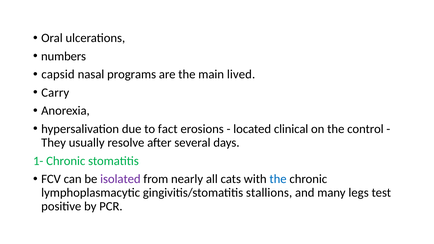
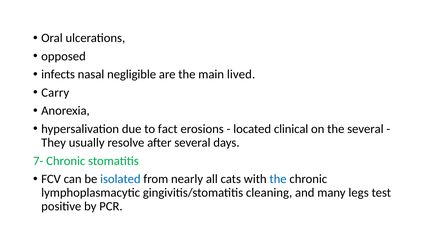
numbers: numbers -> opposed
capsid: capsid -> infects
programs: programs -> negligible
the control: control -> several
1-: 1- -> 7-
isolated colour: purple -> blue
stallions: stallions -> cleaning
